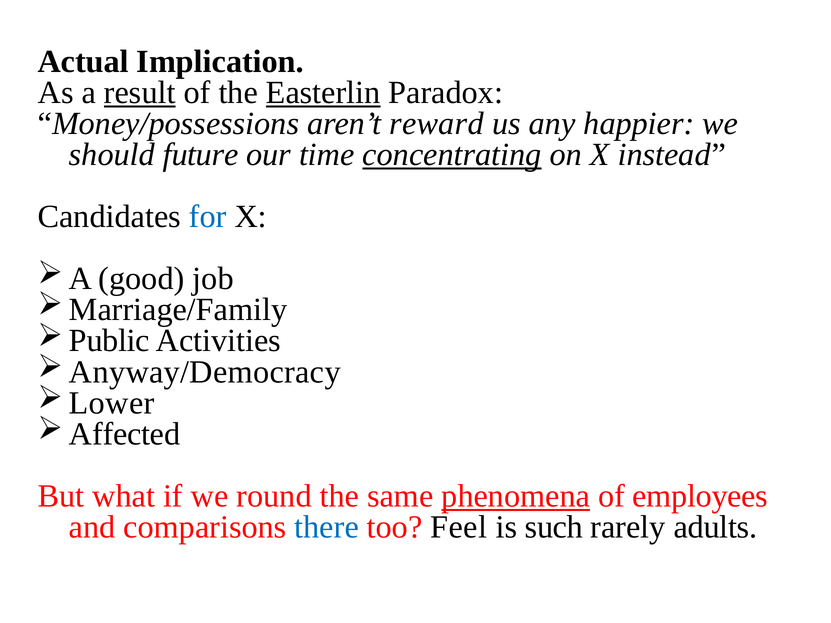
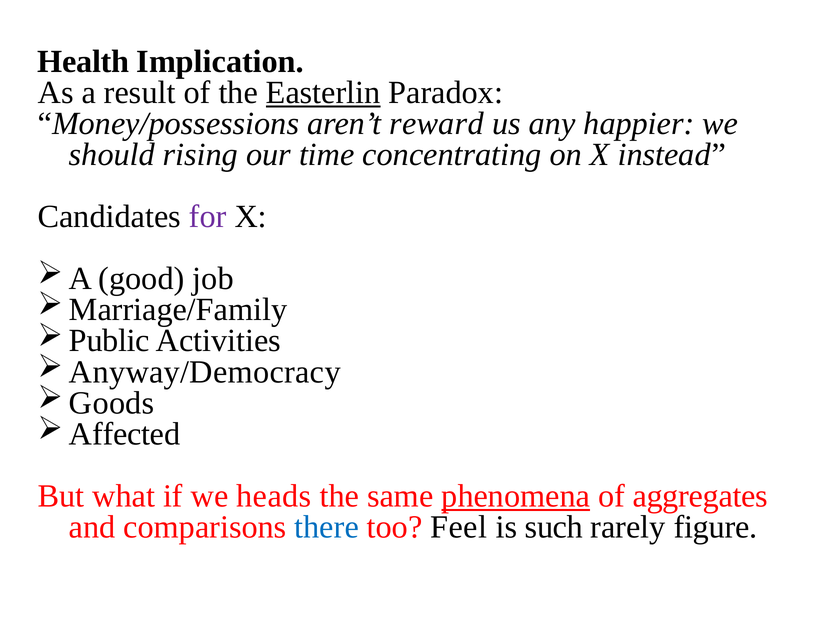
Actual: Actual -> Health
result underline: present -> none
future: future -> rising
concentrating underline: present -> none
for colour: blue -> purple
Lower: Lower -> Goods
round: round -> heads
employees: employees -> aggregates
adults: adults -> figure
